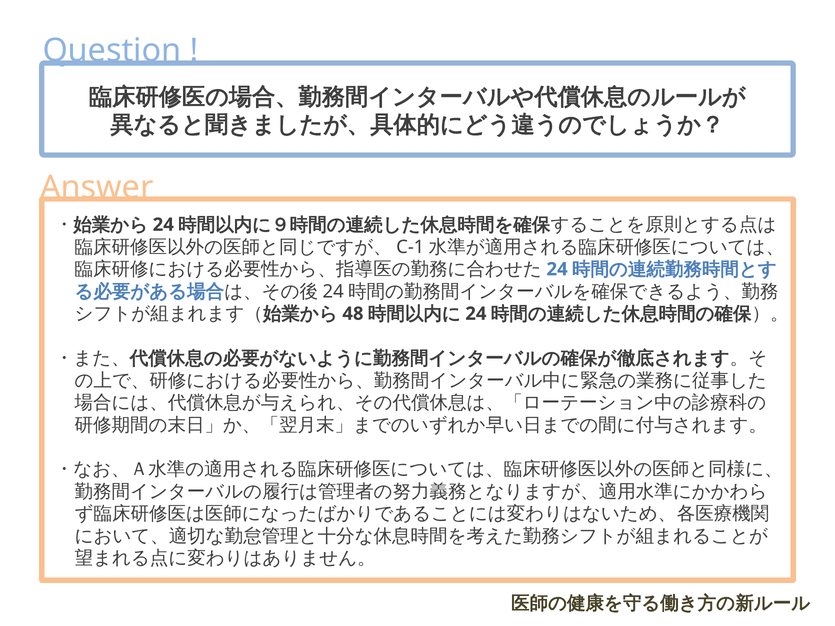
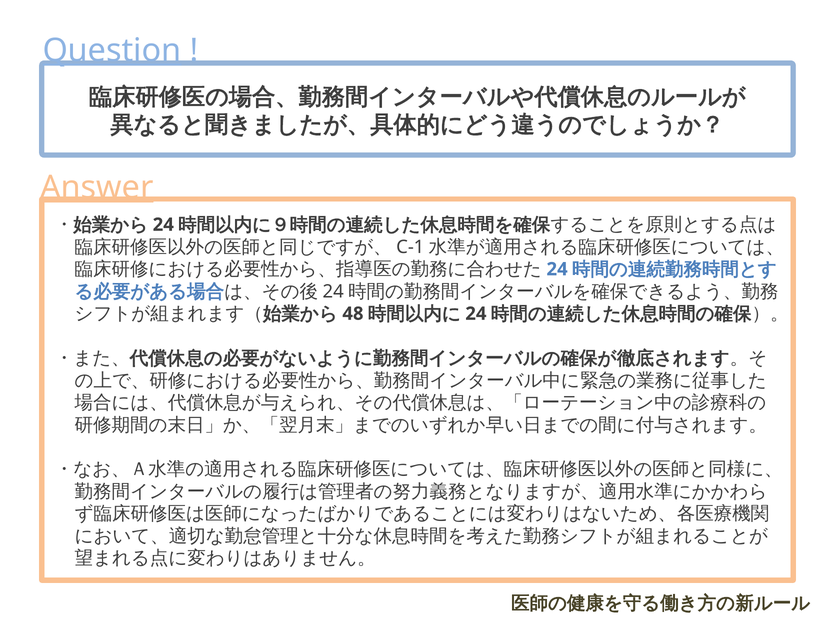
Answer underline: none -> present
